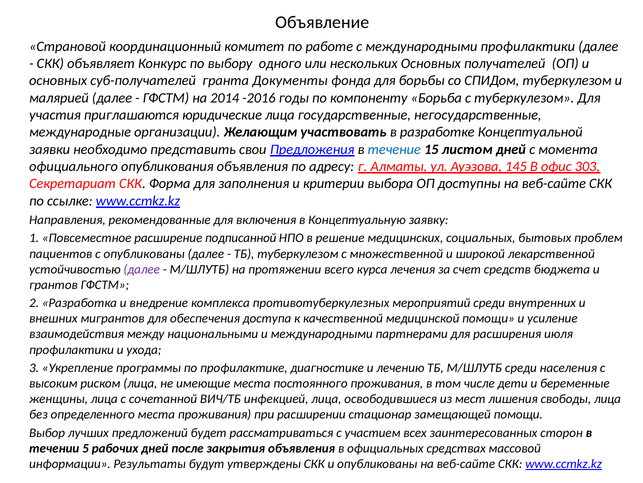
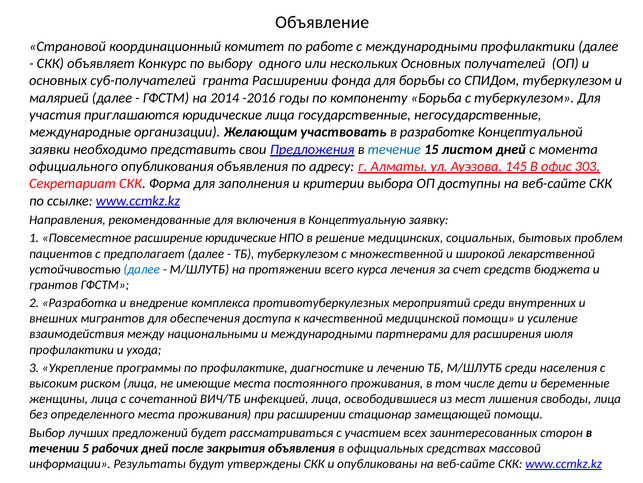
гранта Документы: Документы -> Расширении
расширение подписанной: подписанной -> юридические
с опубликованы: опубликованы -> предполагает
далее at (142, 269) colour: purple -> blue
